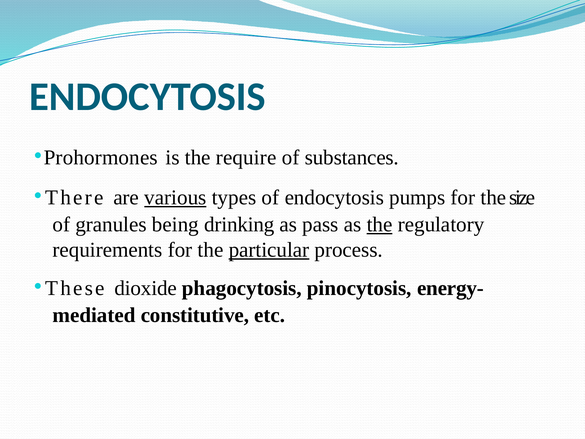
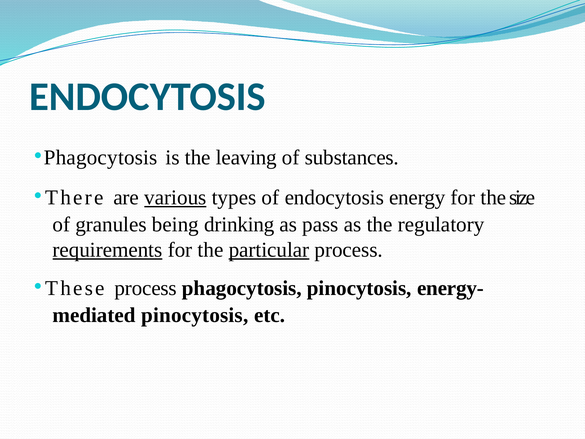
Prohormones at (101, 157): Prohormones -> Phagocytosis
require: require -> leaving
pumps: pumps -> energy
the at (380, 224) underline: present -> none
requirements underline: none -> present
dioxide at (146, 288): dioxide -> process
mediated constitutive: constitutive -> pinocytosis
